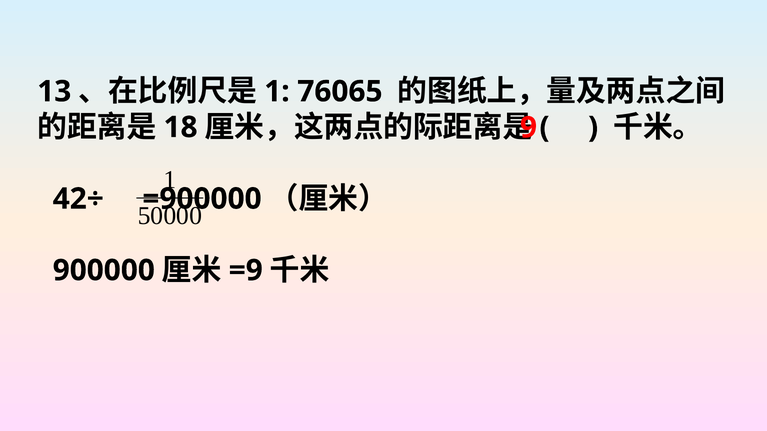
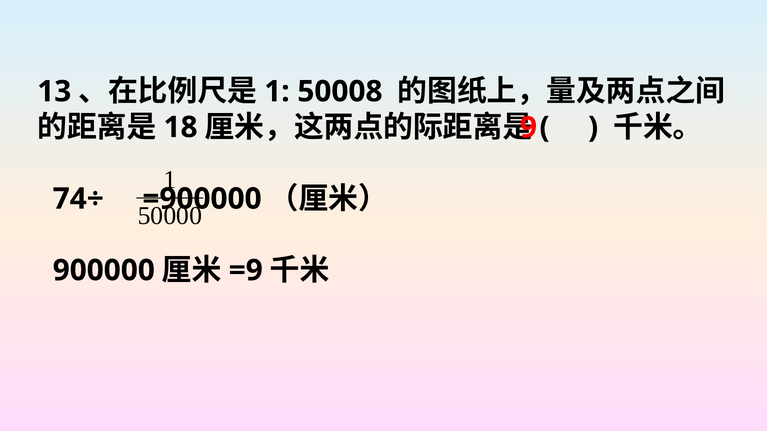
76065: 76065 -> 50008
42÷: 42÷ -> 74÷
